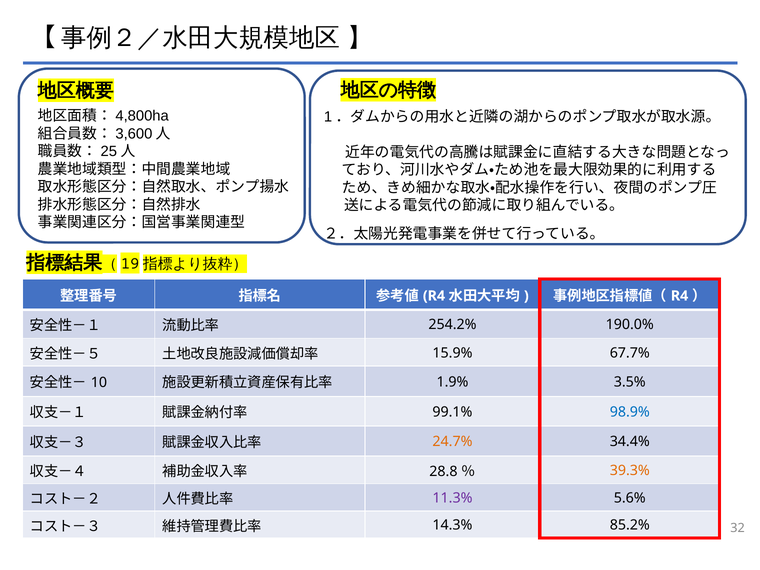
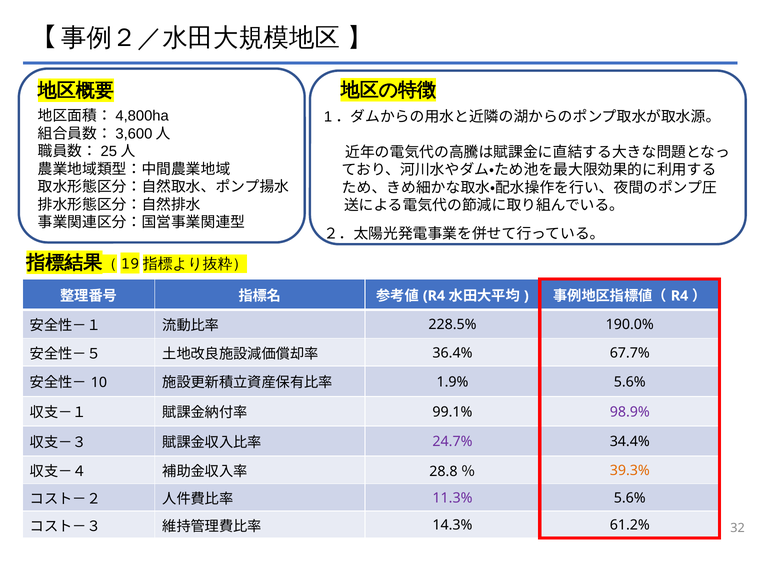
254.2%: 254.2% -> 228.5%
15.9%: 15.9% -> 36.4%
1.9% 3.5%: 3.5% -> 5.6%
98.9% colour: blue -> purple
24.7% colour: orange -> purple
85.2%: 85.2% -> 61.2%
